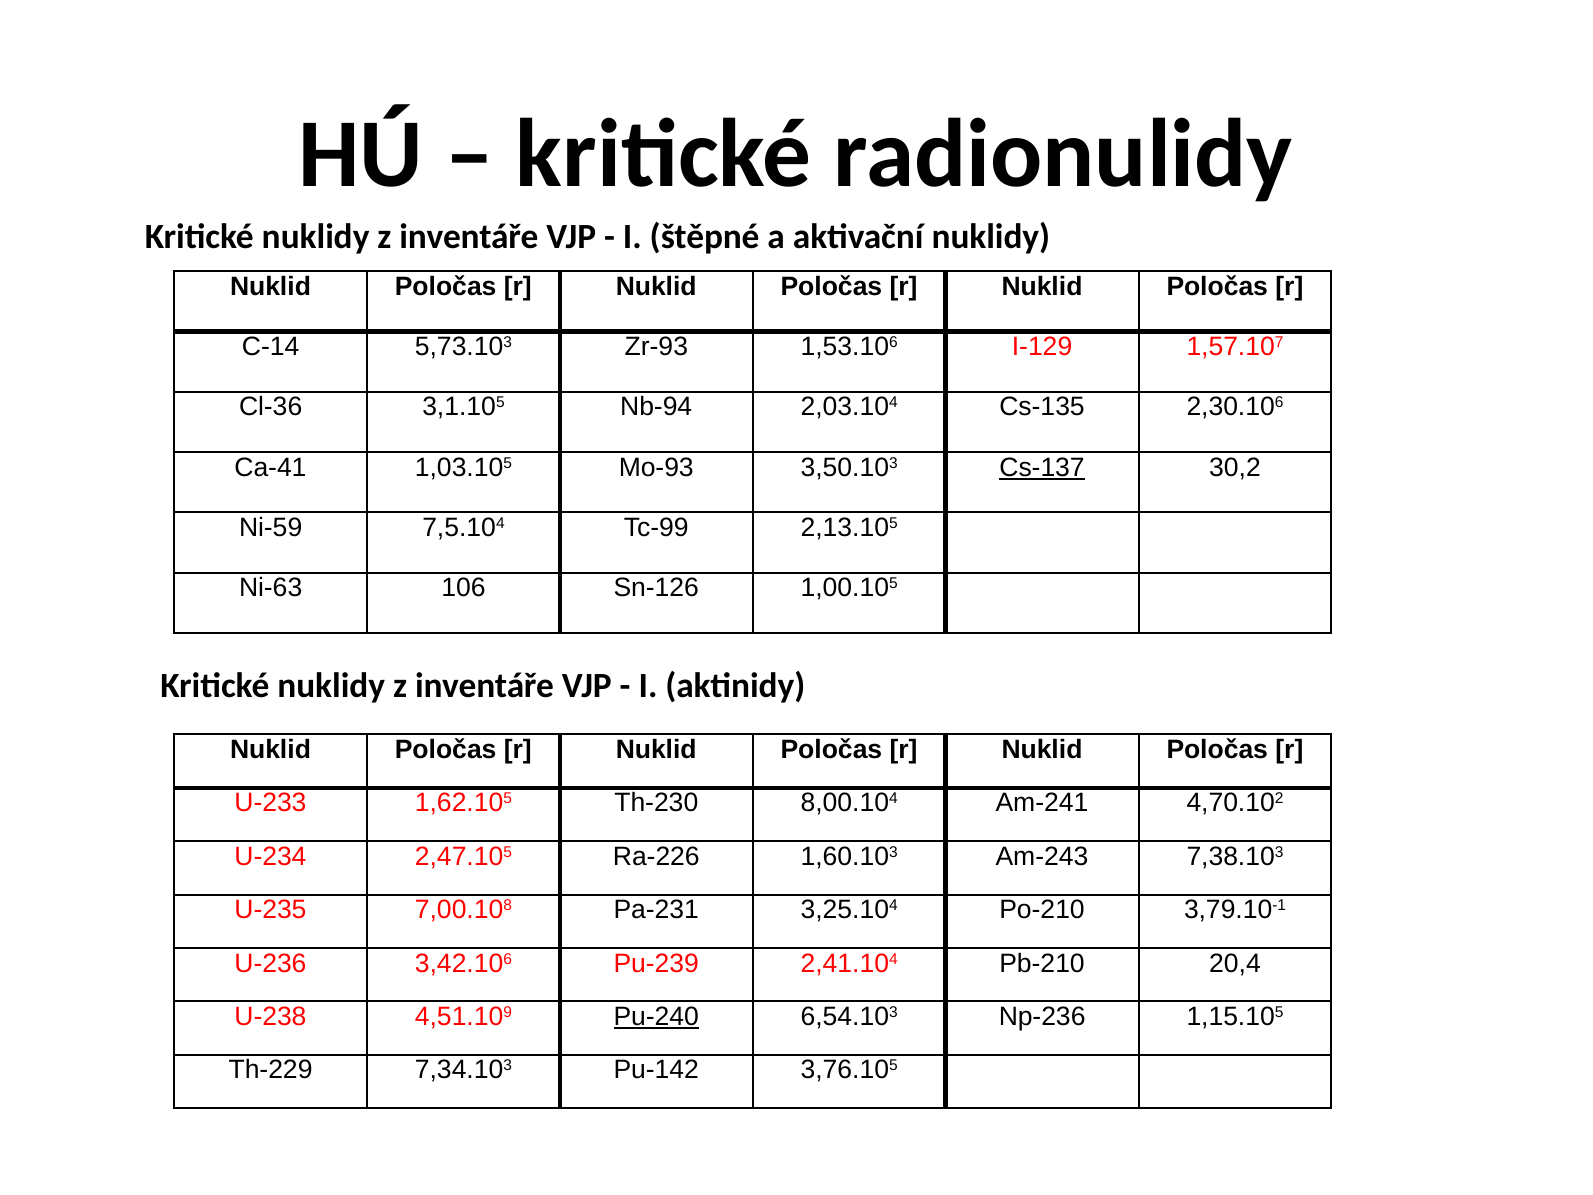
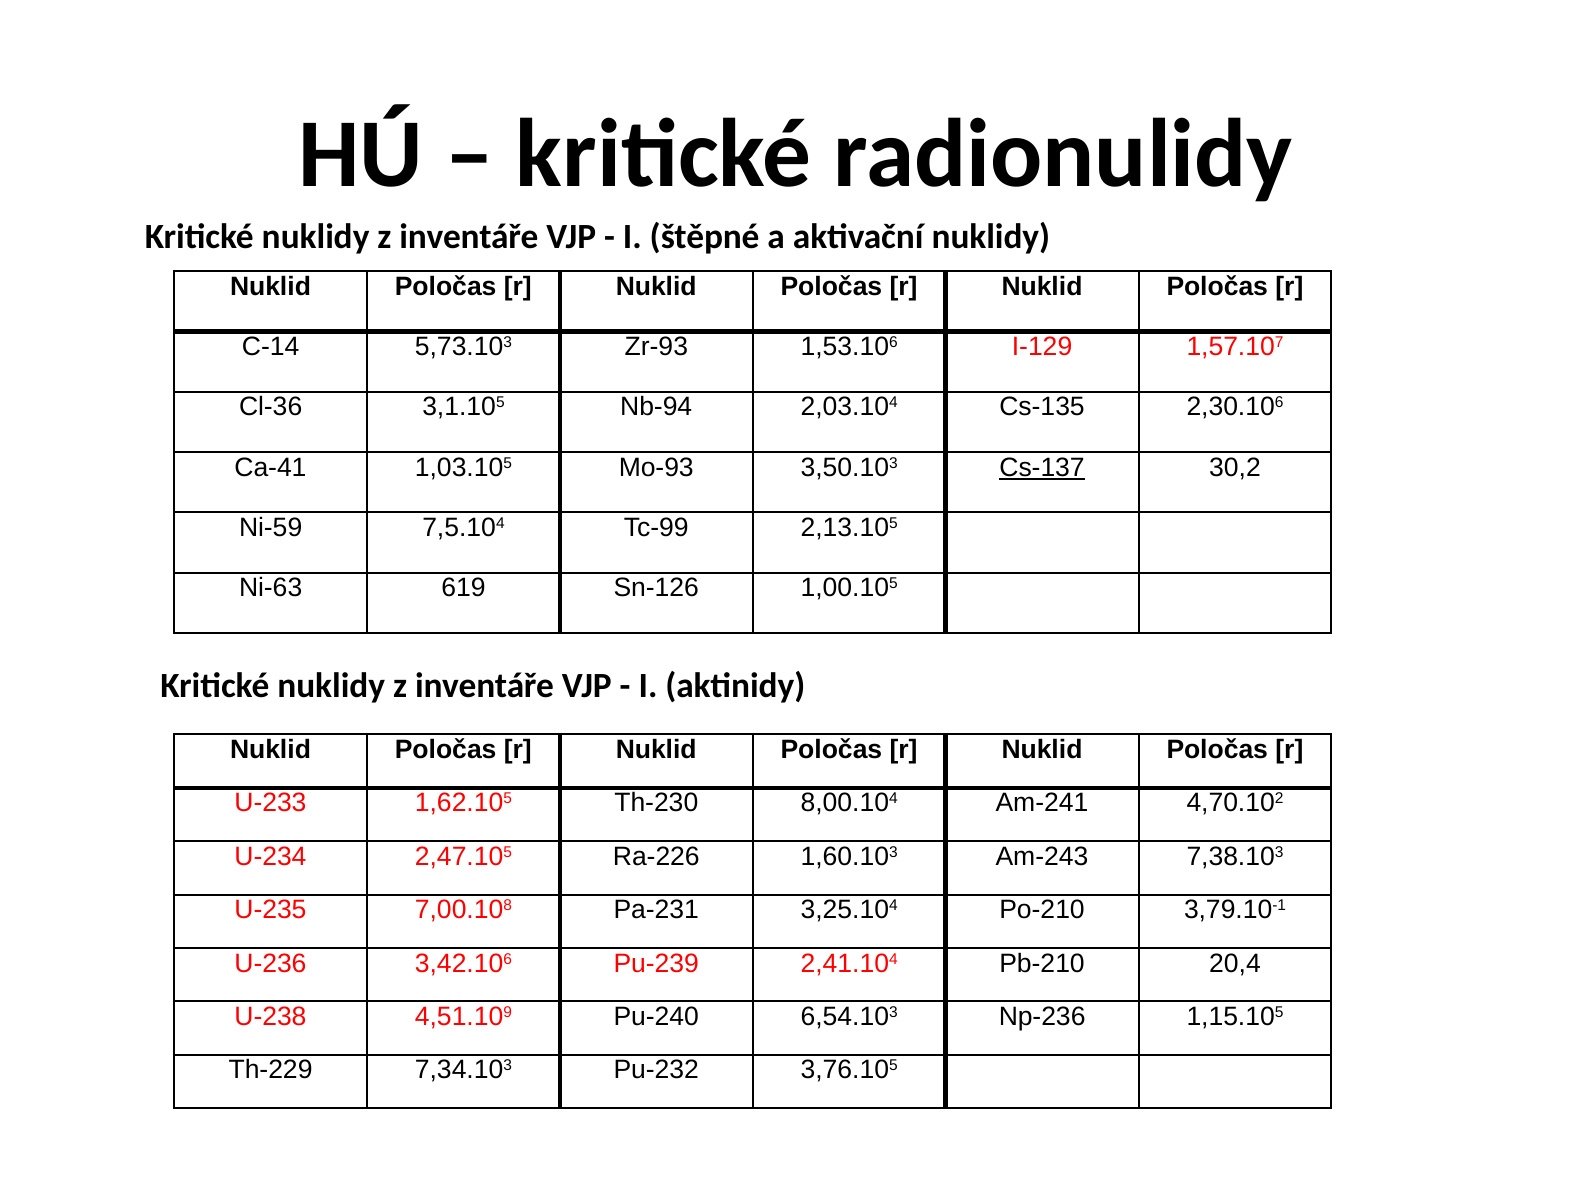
106: 106 -> 619
Pu-240 underline: present -> none
Pu-142: Pu-142 -> Pu-232
